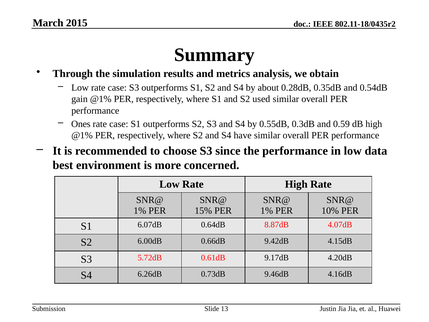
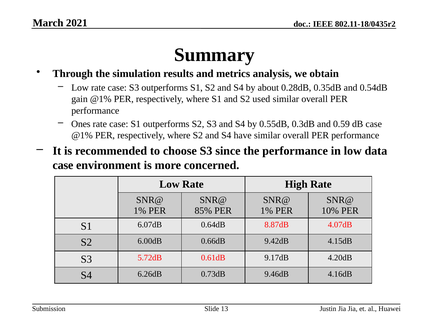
2015: 2015 -> 2021
dB high: high -> case
best at (63, 165): best -> case
15%: 15% -> 85%
